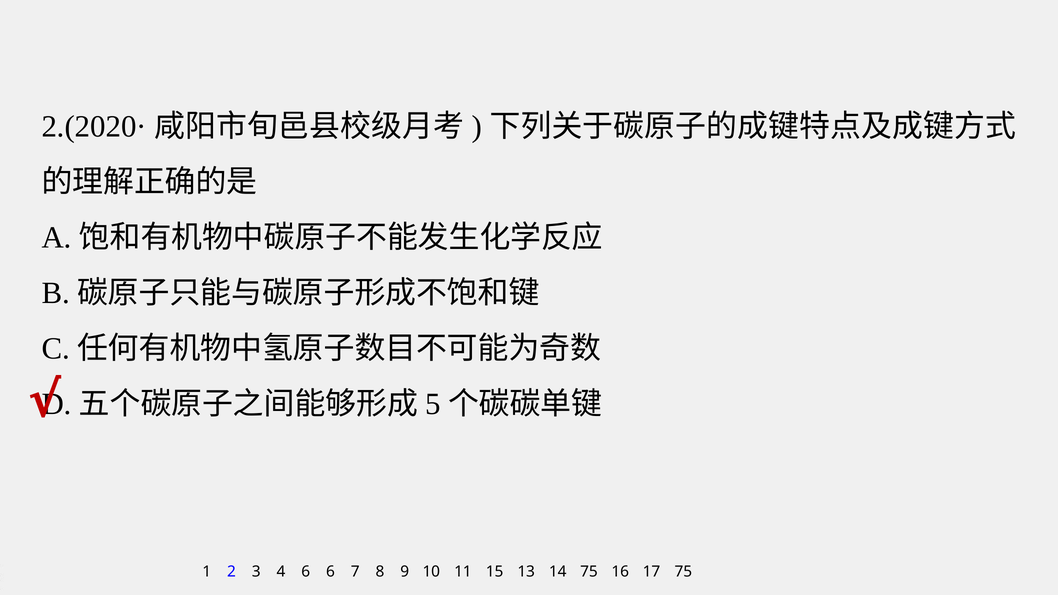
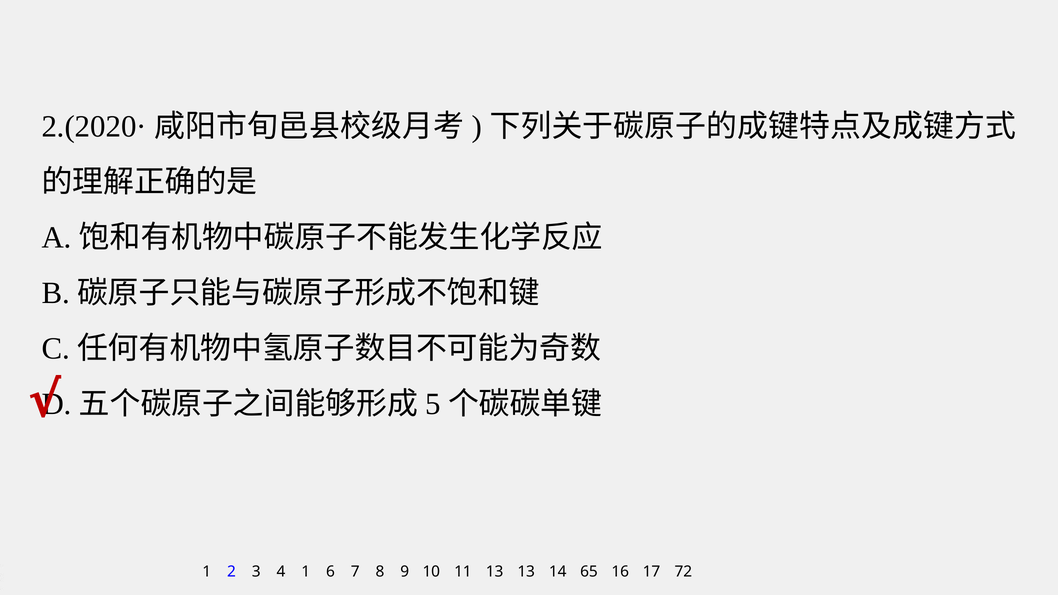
4 6: 6 -> 1
11 15: 15 -> 13
14 75: 75 -> 65
17 75: 75 -> 72
